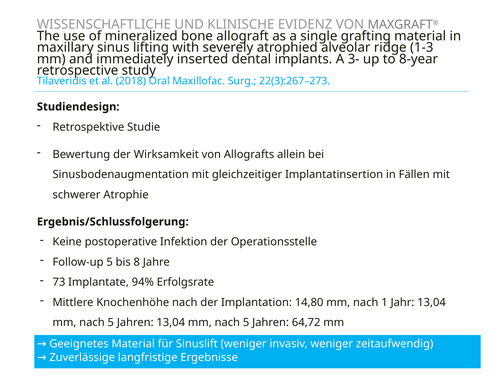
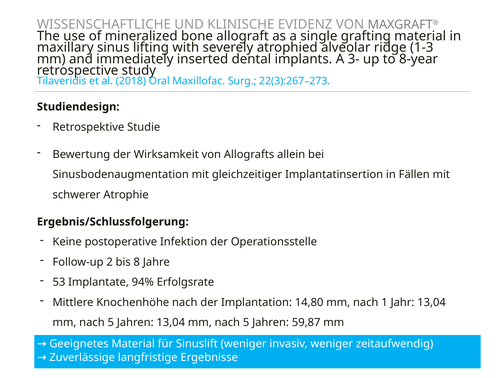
Follow-up 5: 5 -> 2
73: 73 -> 53
64,72: 64,72 -> 59,87
